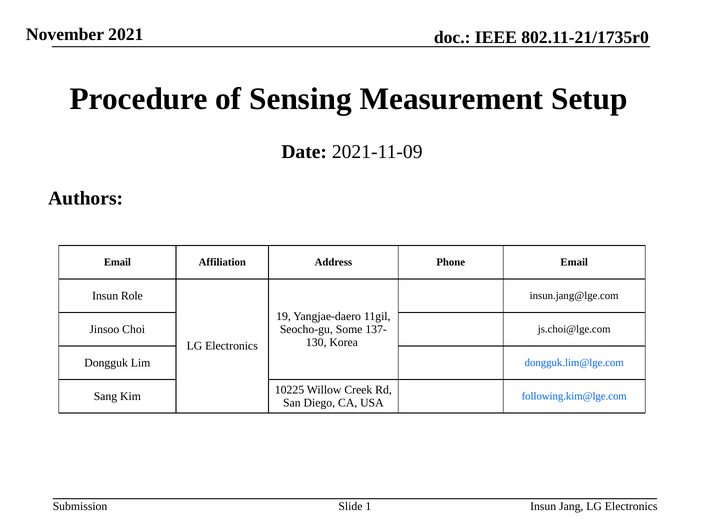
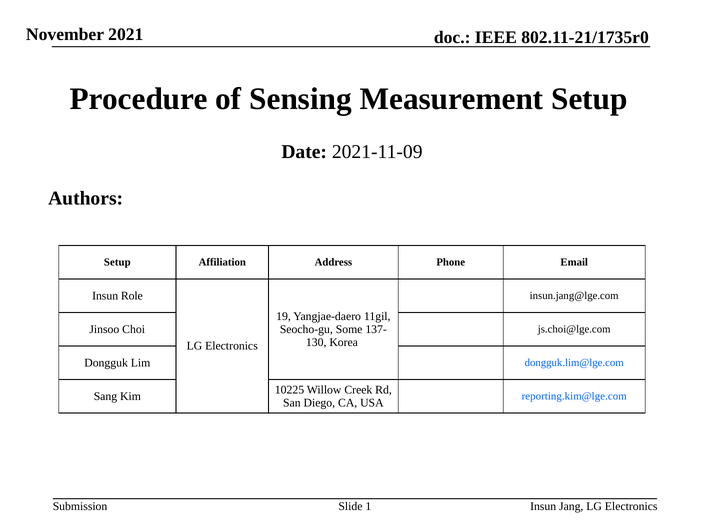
Email at (117, 262): Email -> Setup
following.kim@lge.com: following.kim@lge.com -> reporting.kim@lge.com
